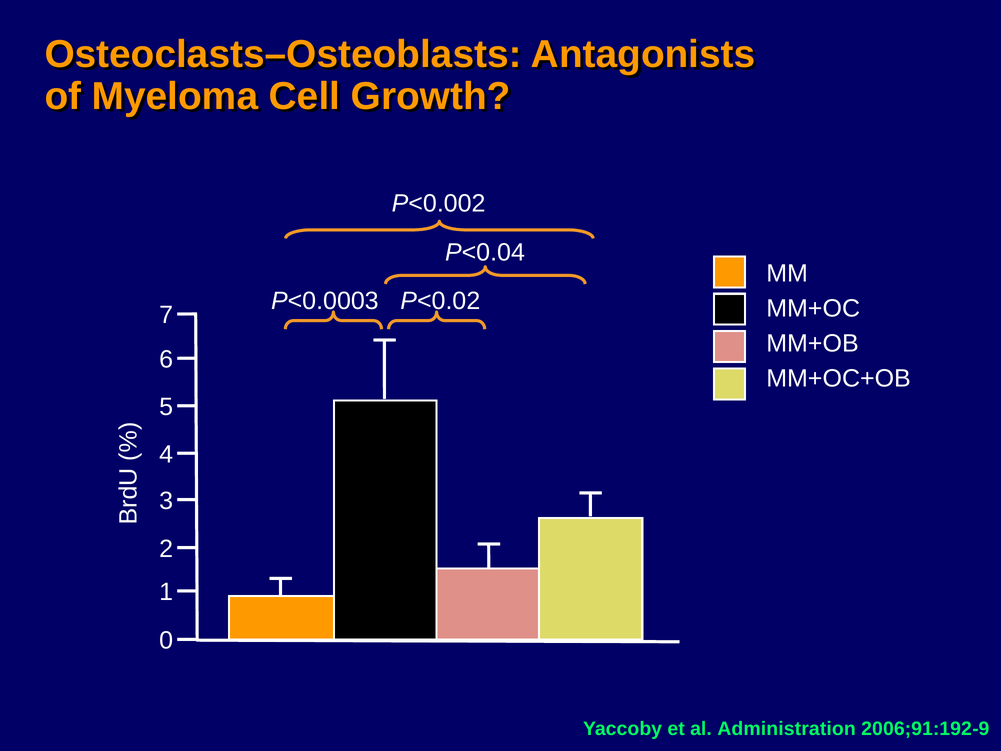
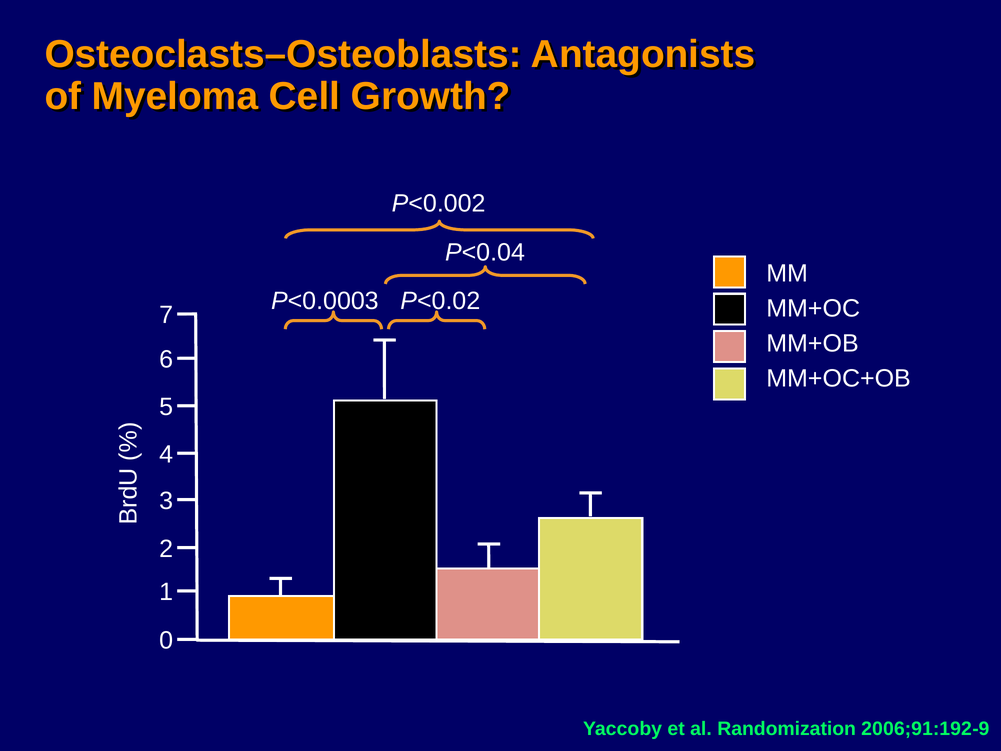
Administration: Administration -> Randomization
